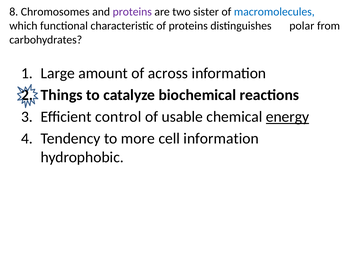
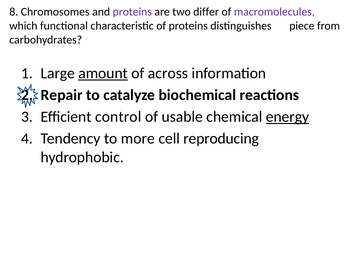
sister: sister -> differ
macromolecules colour: blue -> purple
polar: polar -> piece
amount underline: none -> present
Things: Things -> Repair
cell information: information -> reproducing
